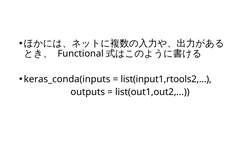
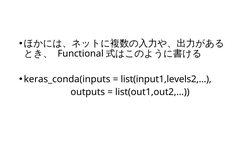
list(input1,rtools2: list(input1,rtools2 -> list(input1,levels2
